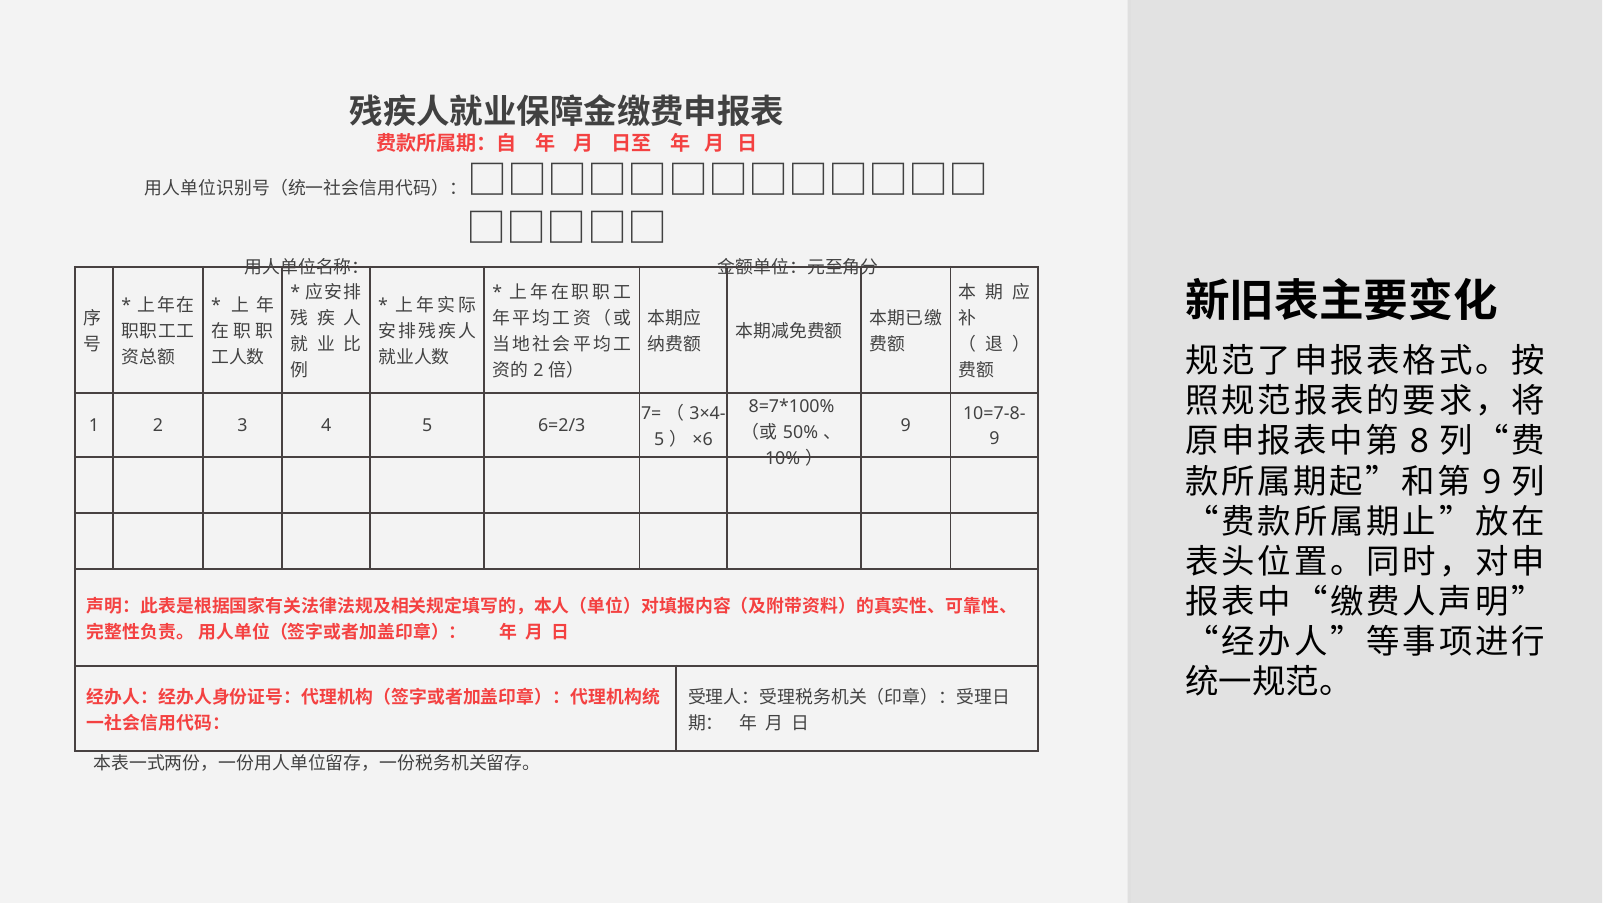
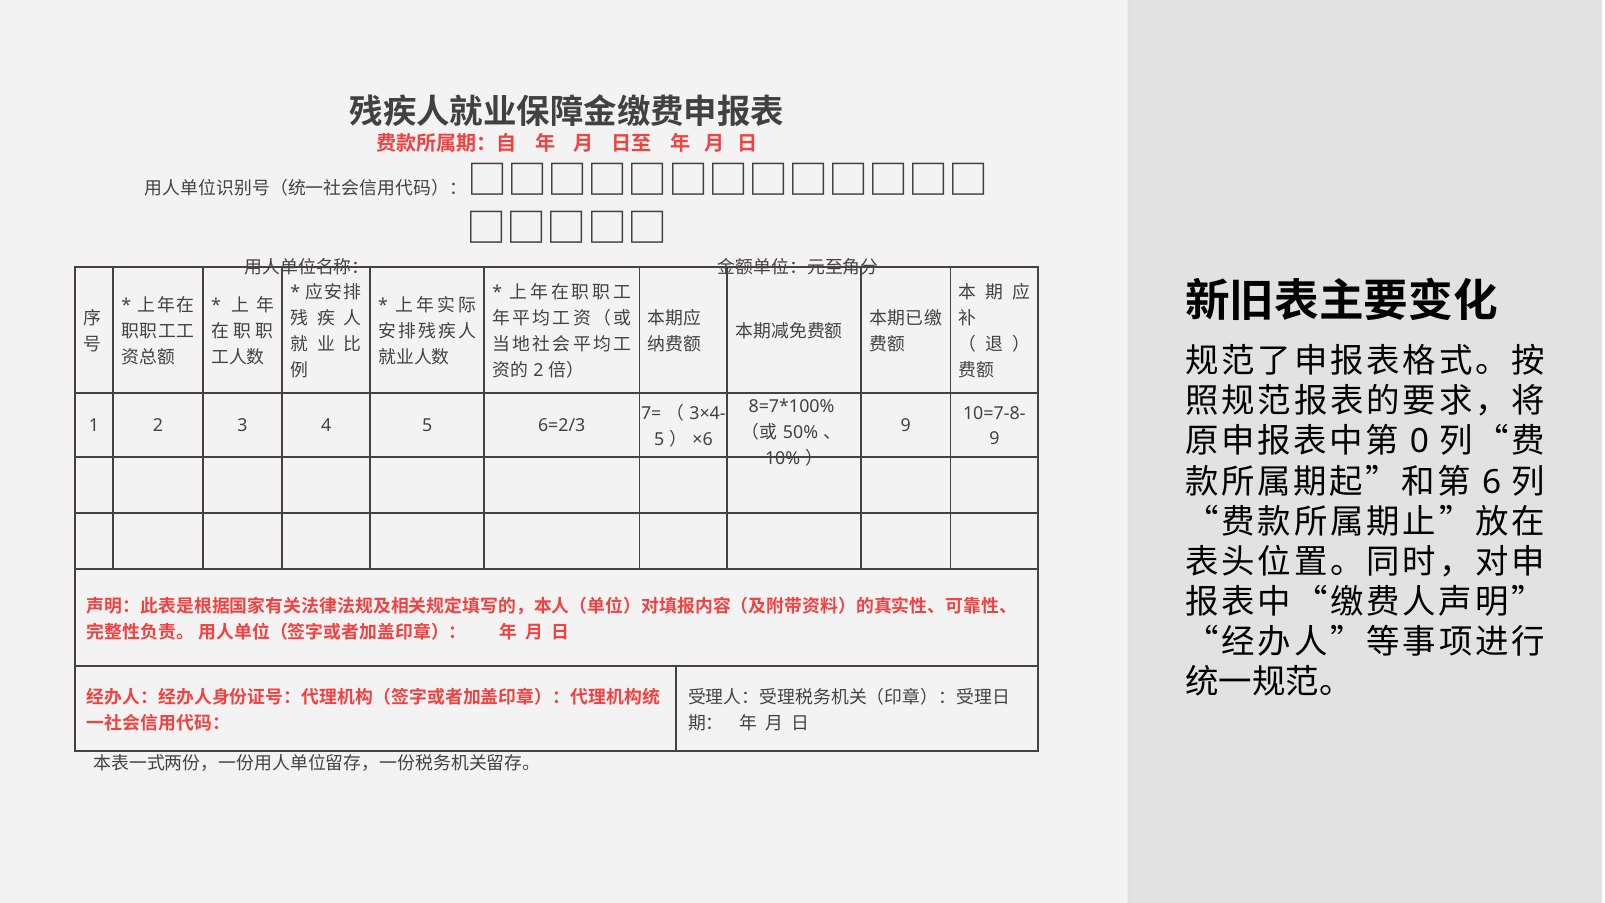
8: 8 -> 0
9 at (1492, 482): 9 -> 6
